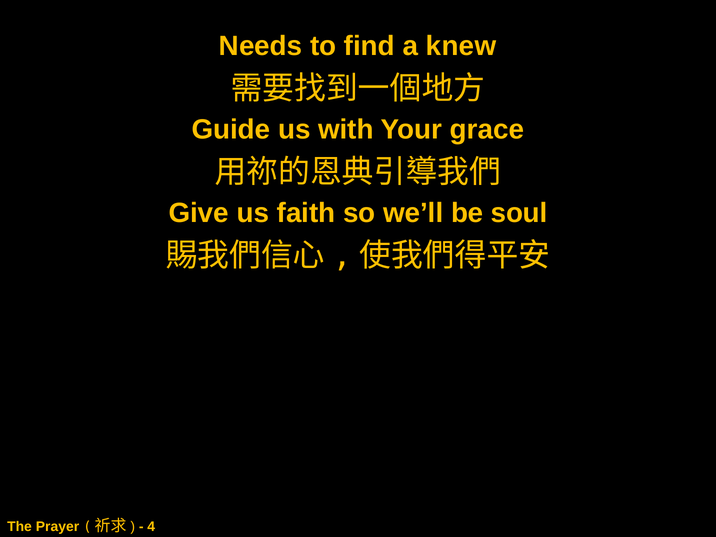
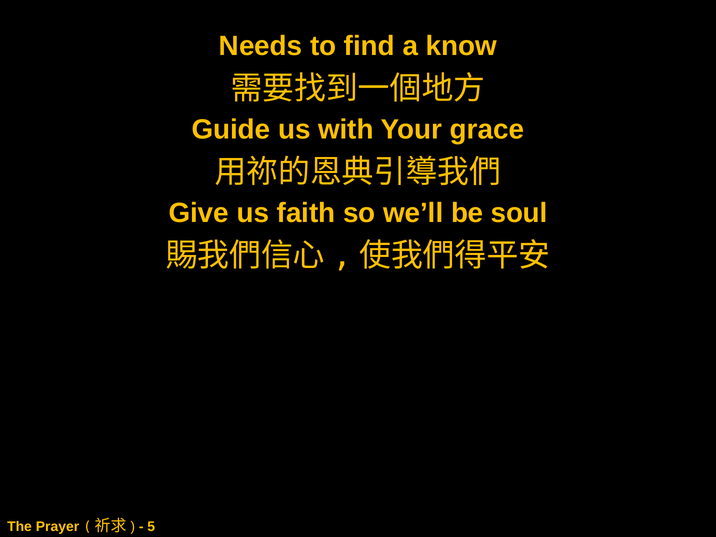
knew: knew -> know
4: 4 -> 5
